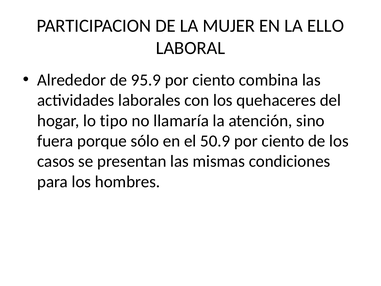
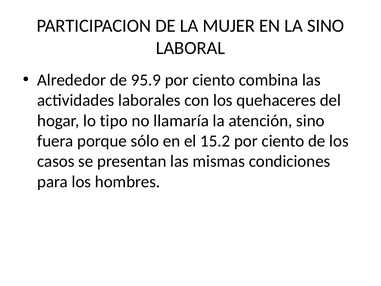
LA ELLO: ELLO -> SINO
50.9: 50.9 -> 15.2
